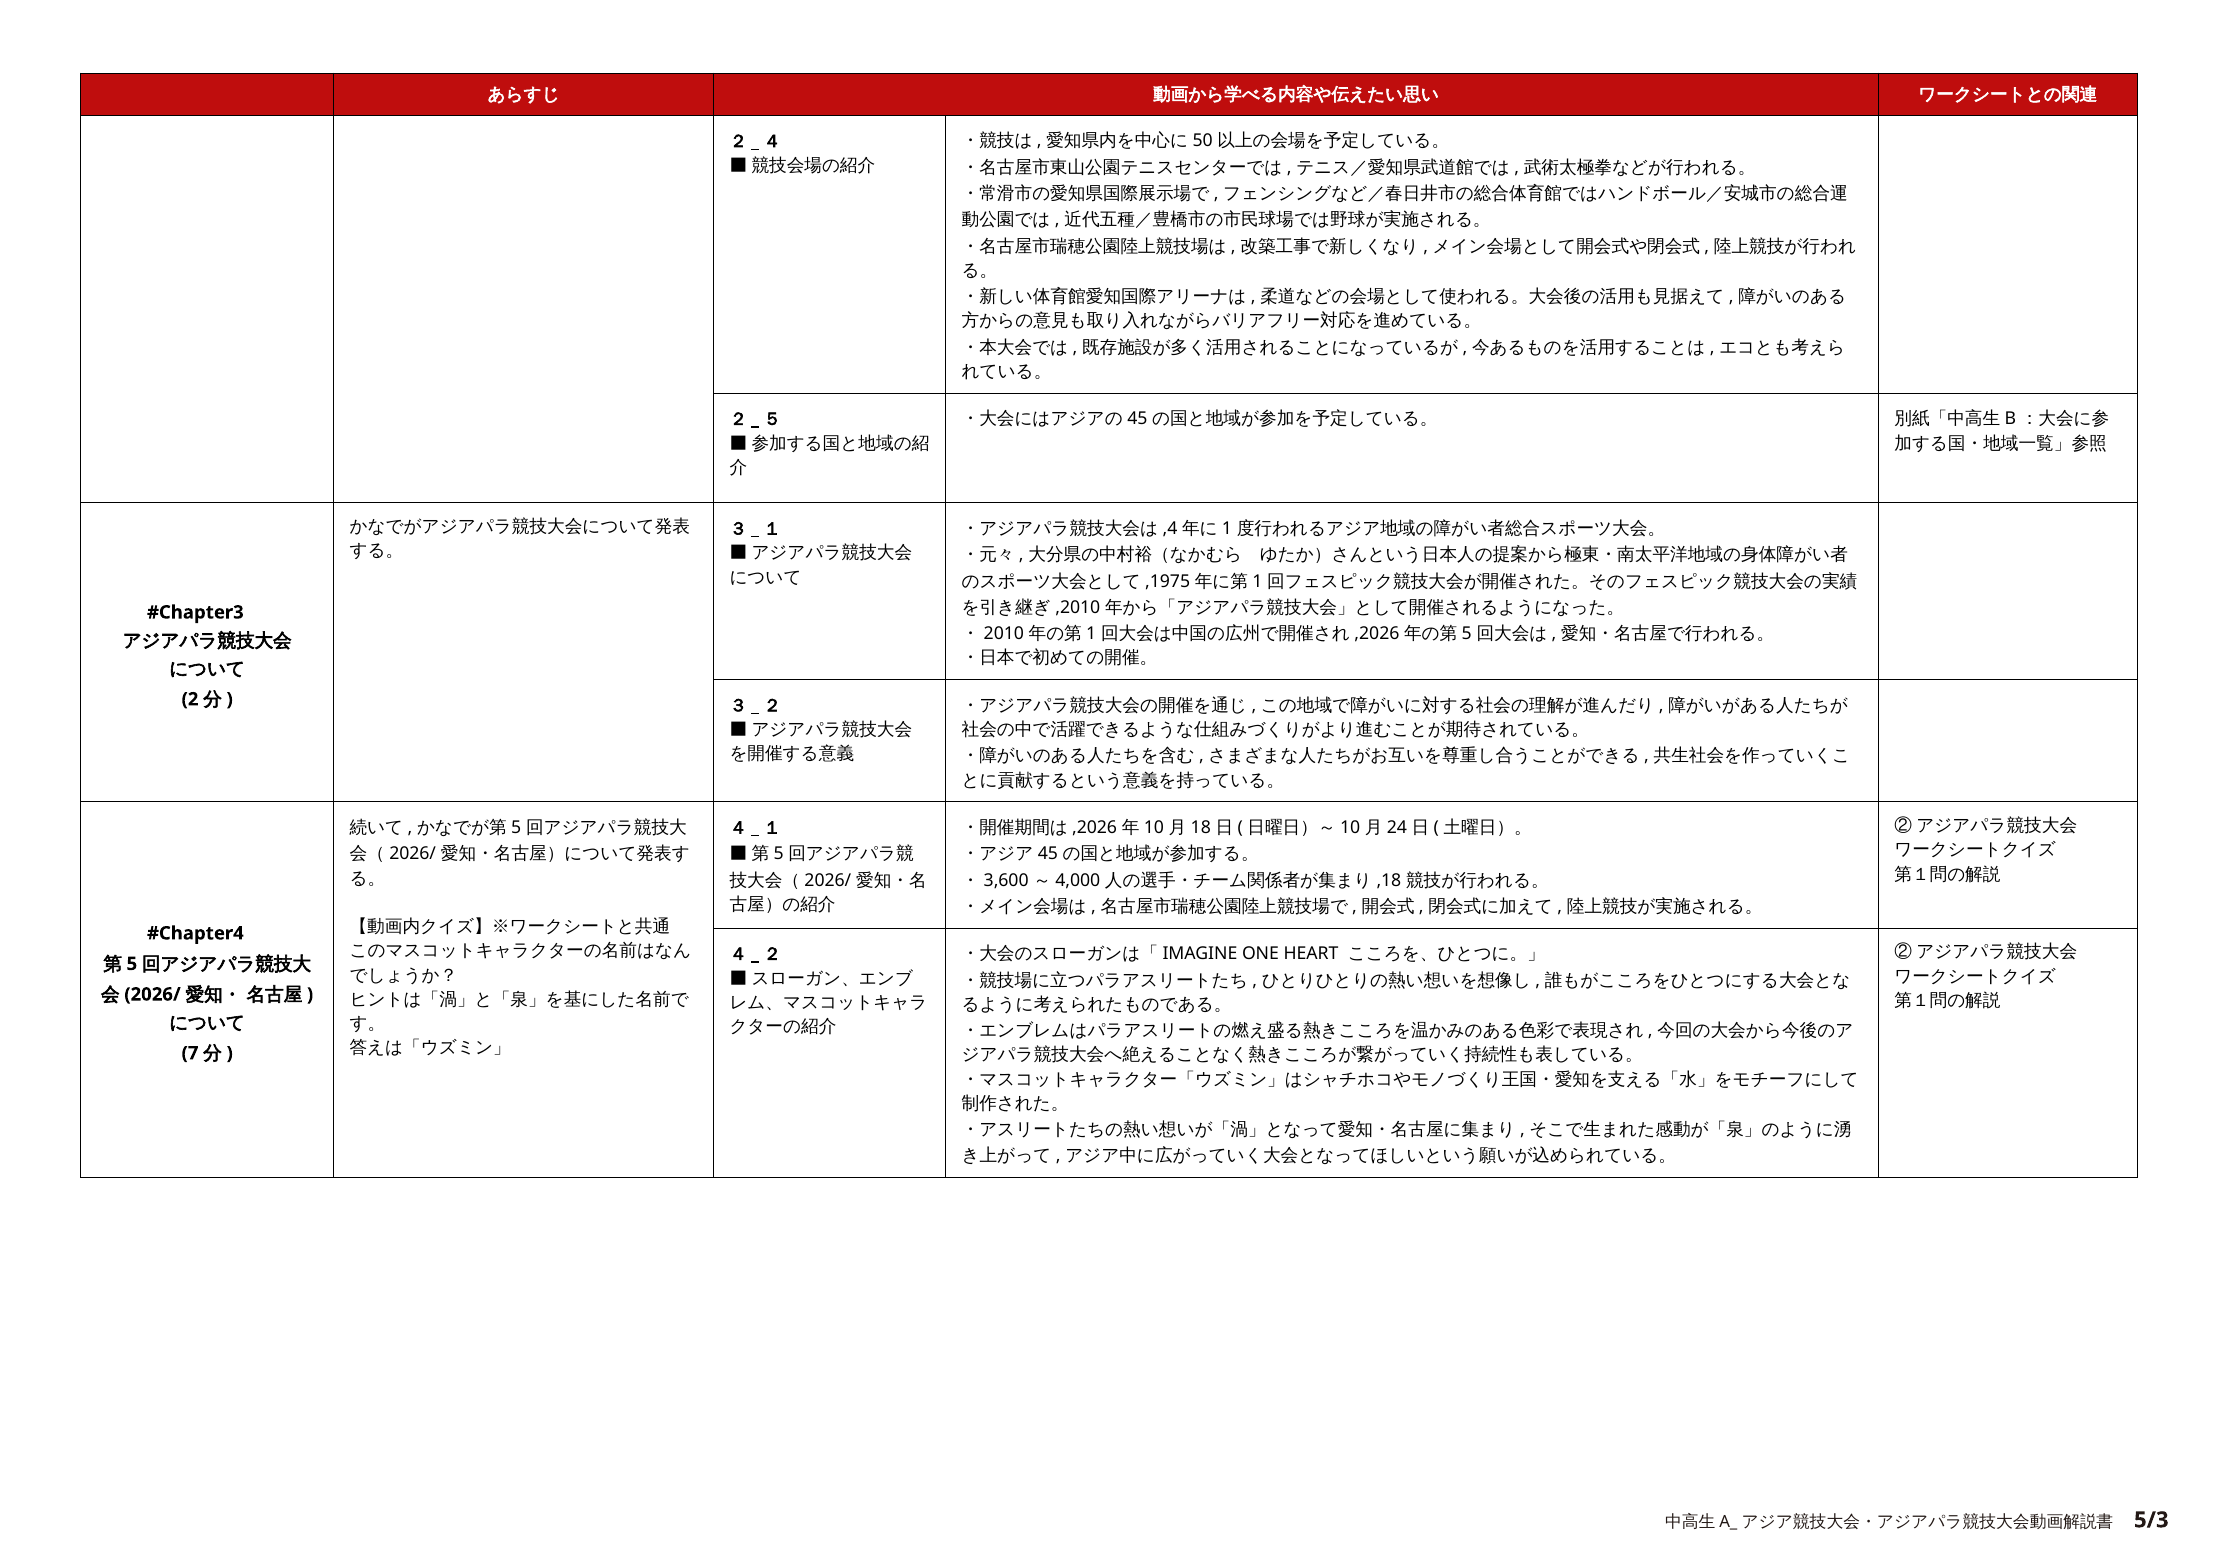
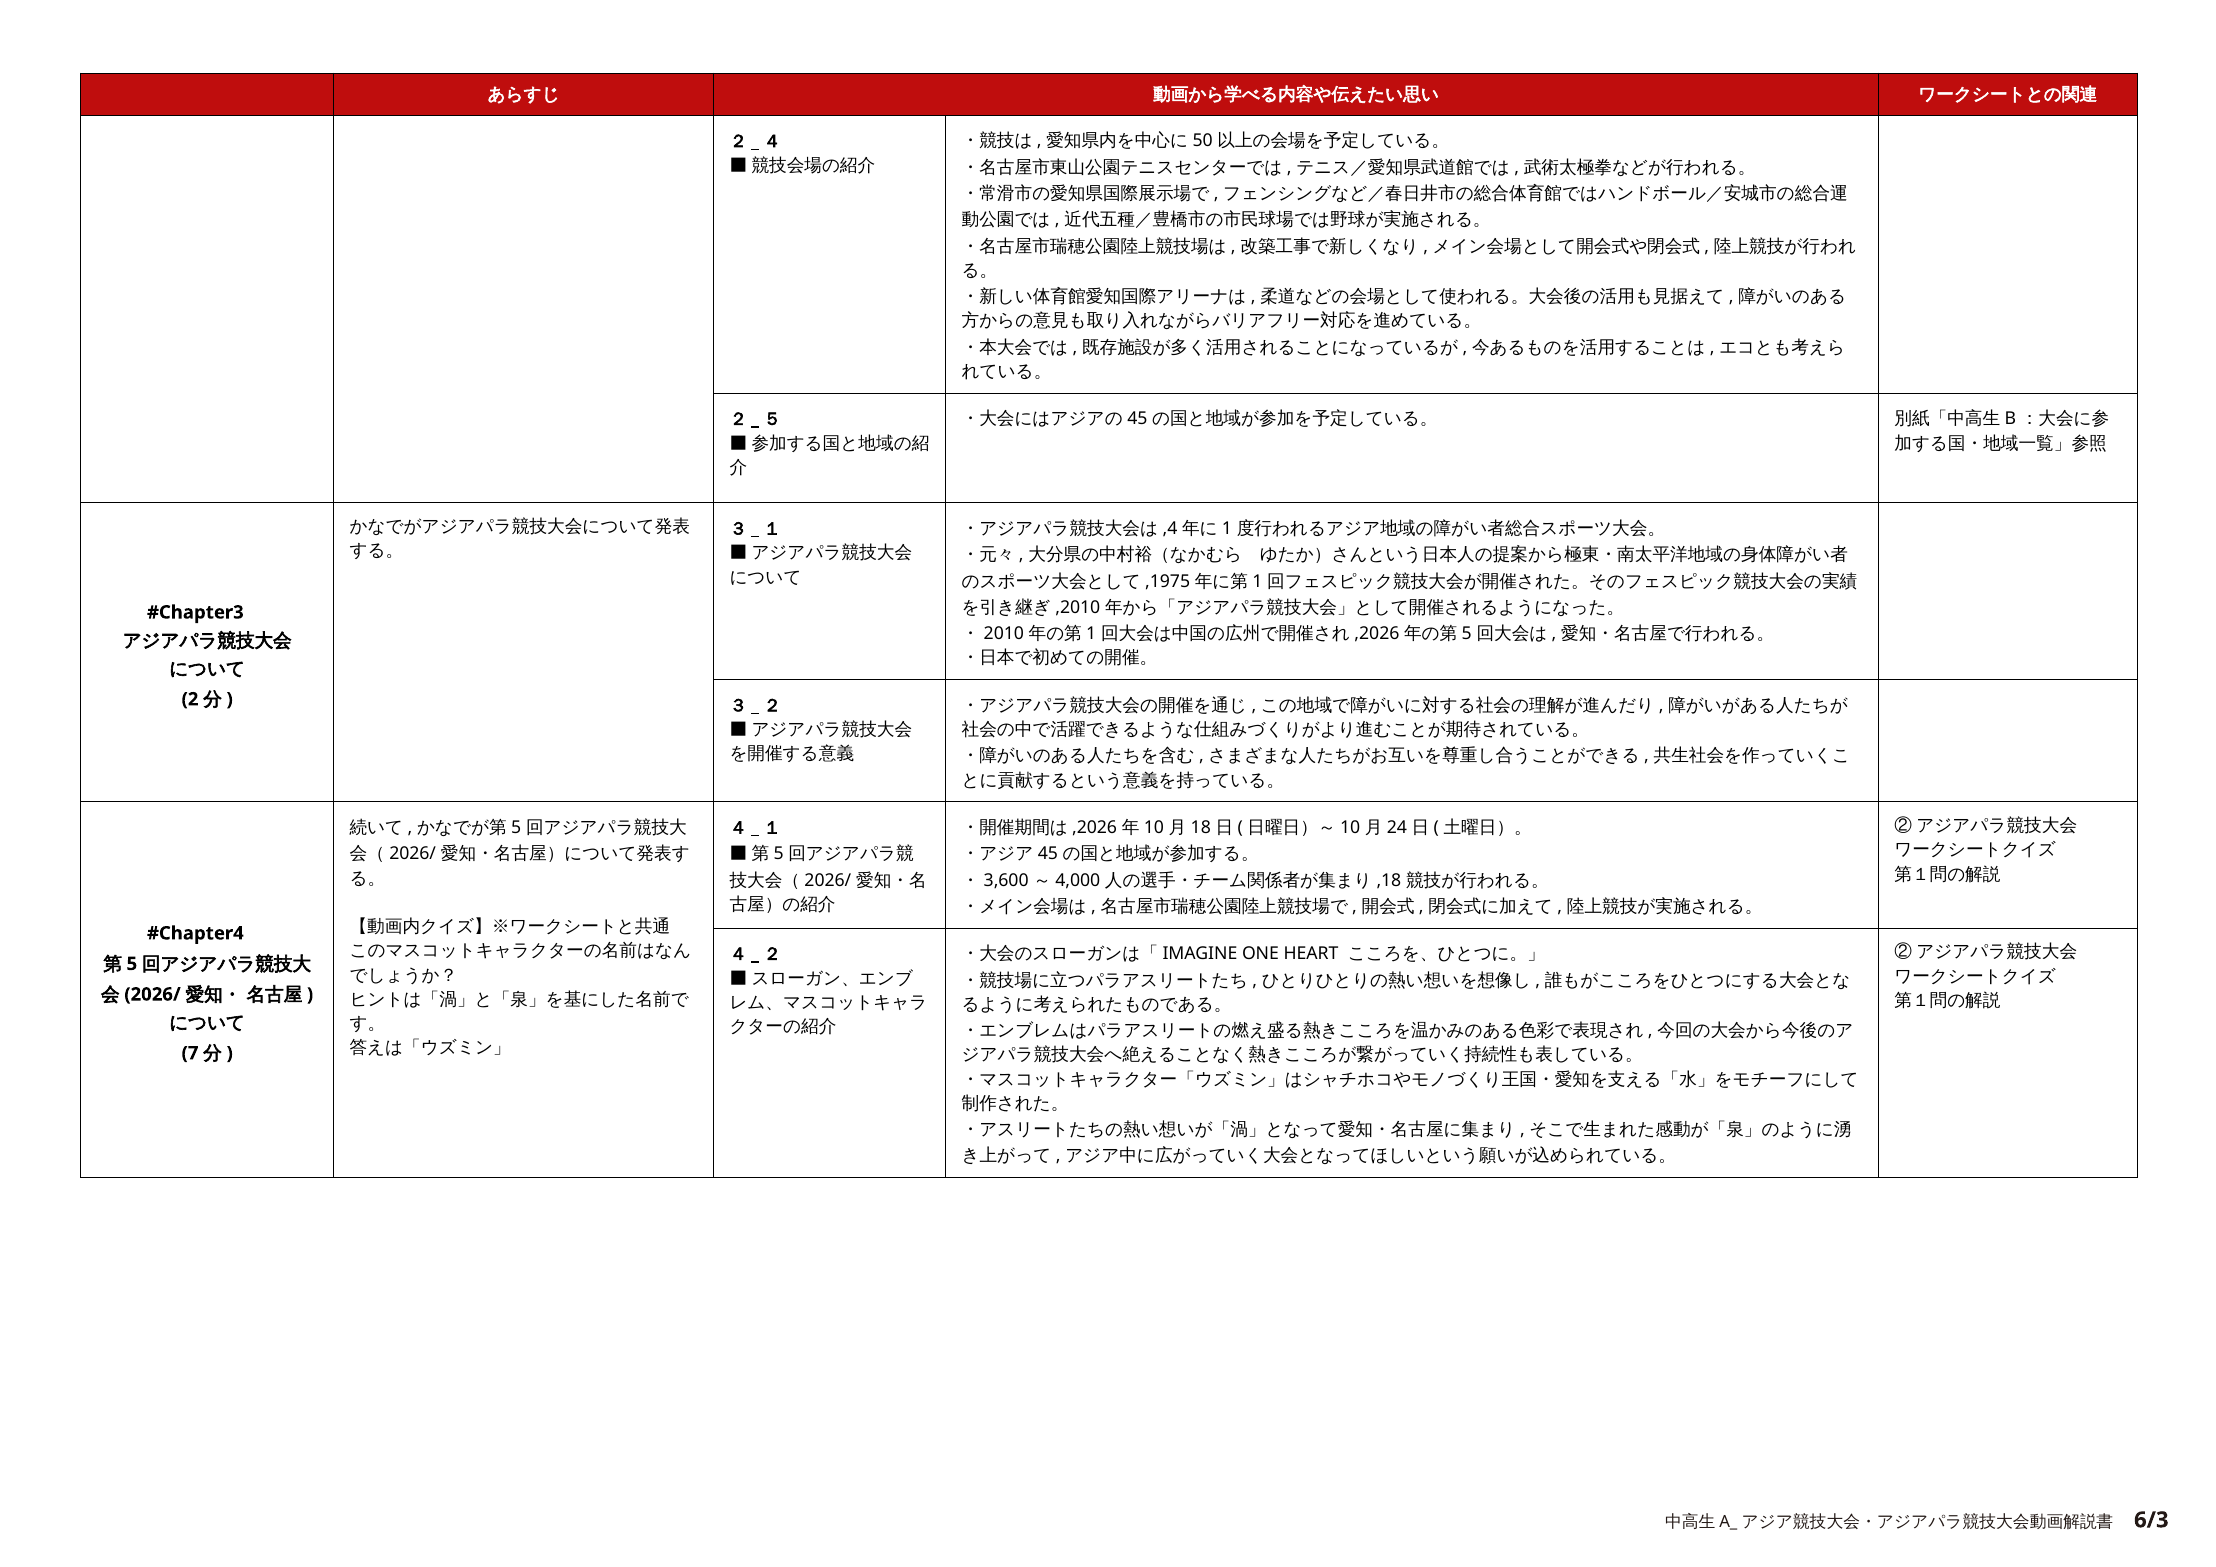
5/3: 5/3 -> 6/3
